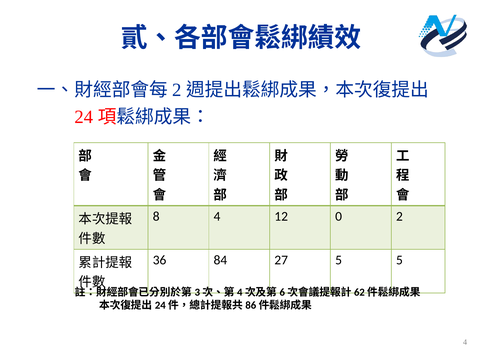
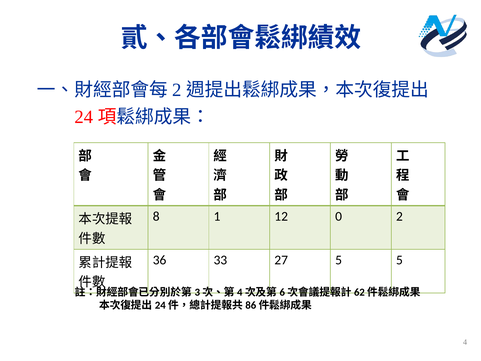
8 4: 4 -> 1
84: 84 -> 33
